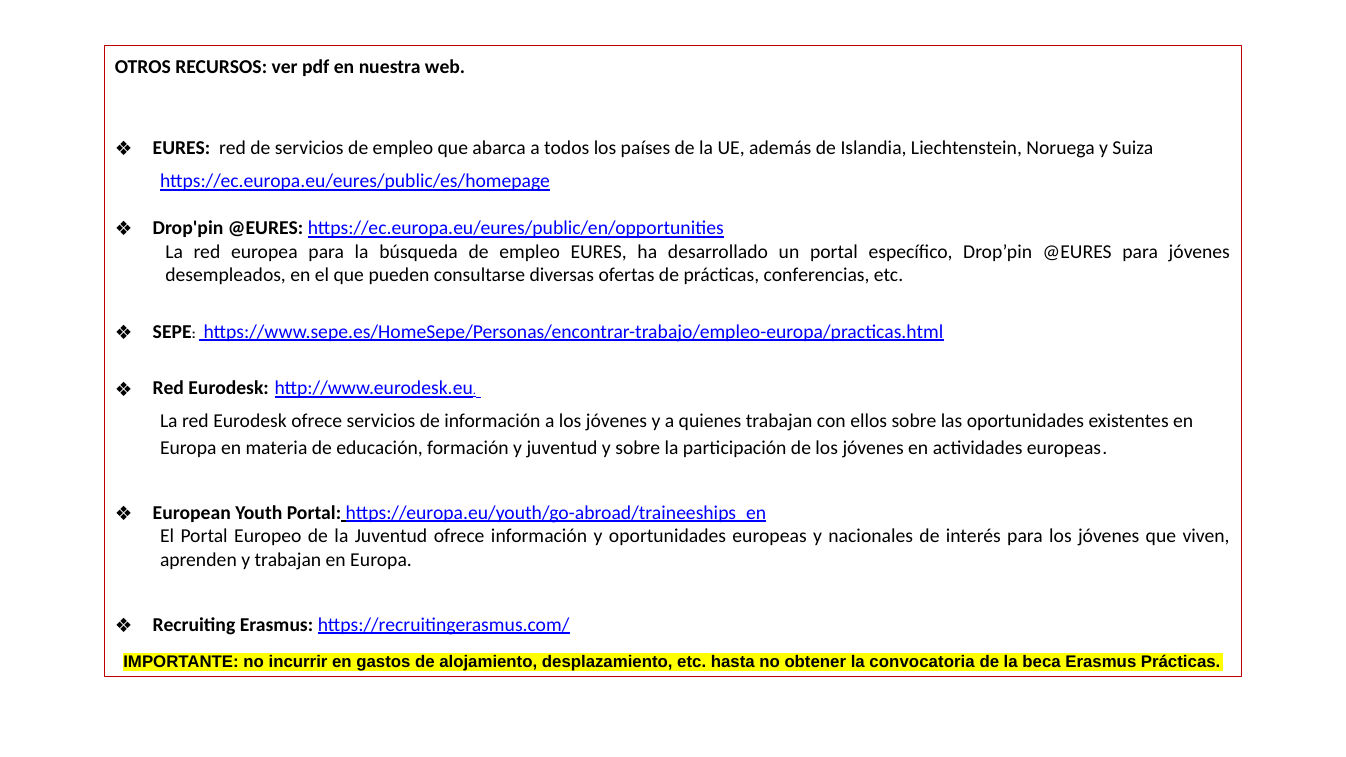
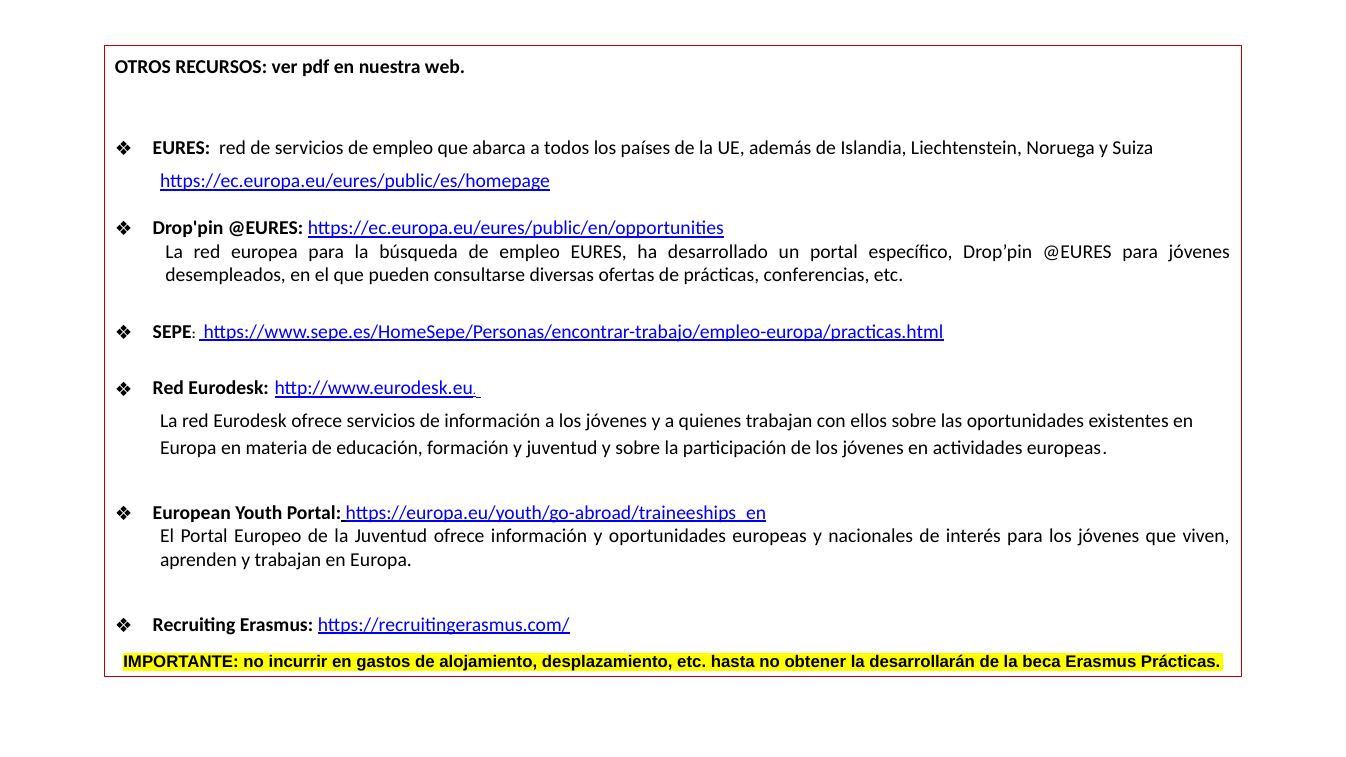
convocatoria: convocatoria -> desarrollarán
